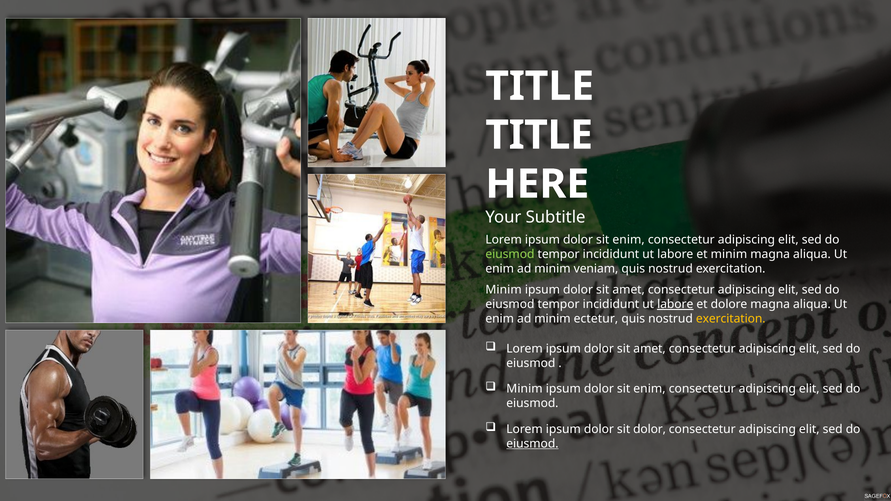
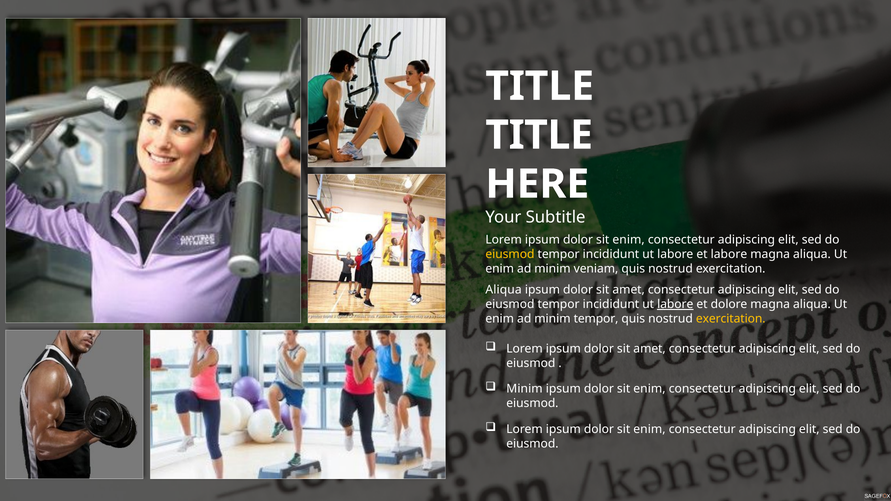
eiusmod at (510, 254) colour: light green -> yellow
et minim: minim -> labore
Minim at (504, 290): Minim -> Aliqua
minim ectetur: ectetur -> tempor
dolor at (650, 429): dolor -> enim
eiusmod at (532, 444) underline: present -> none
